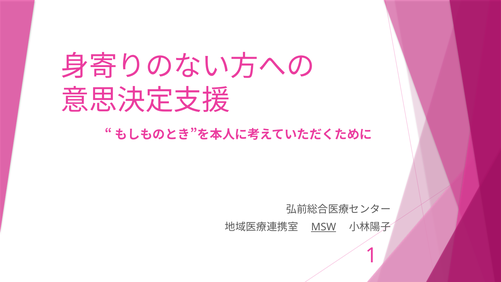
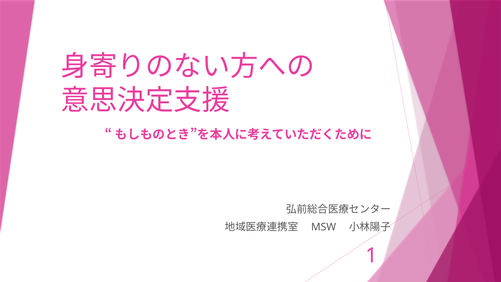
MSW underline: present -> none
